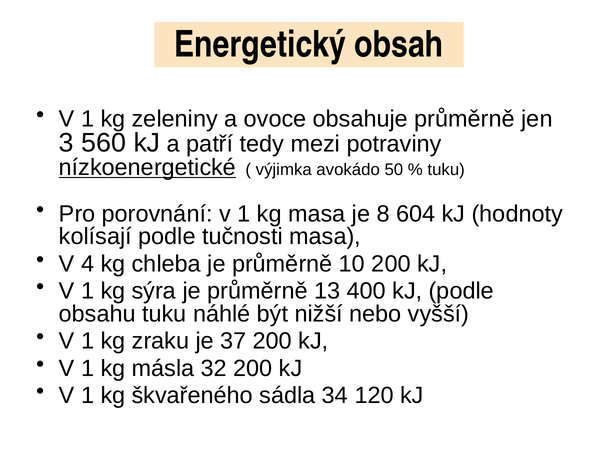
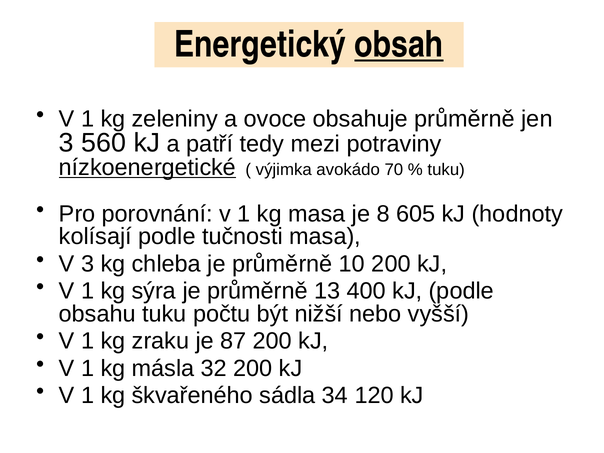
obsah underline: none -> present
50: 50 -> 70
604: 604 -> 605
V 4: 4 -> 3
náhlé: náhlé -> počtu
37: 37 -> 87
